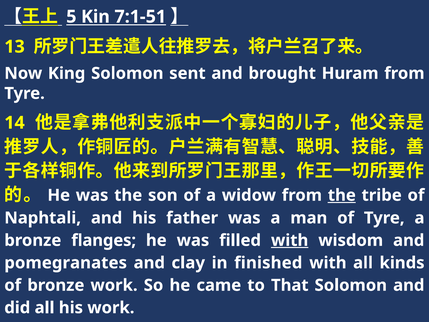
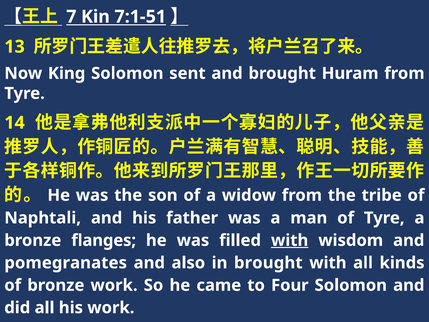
5: 5 -> 7
the at (342, 195) underline: present -> none
clay: clay -> also
in finished: finished -> brought
That: That -> Four
